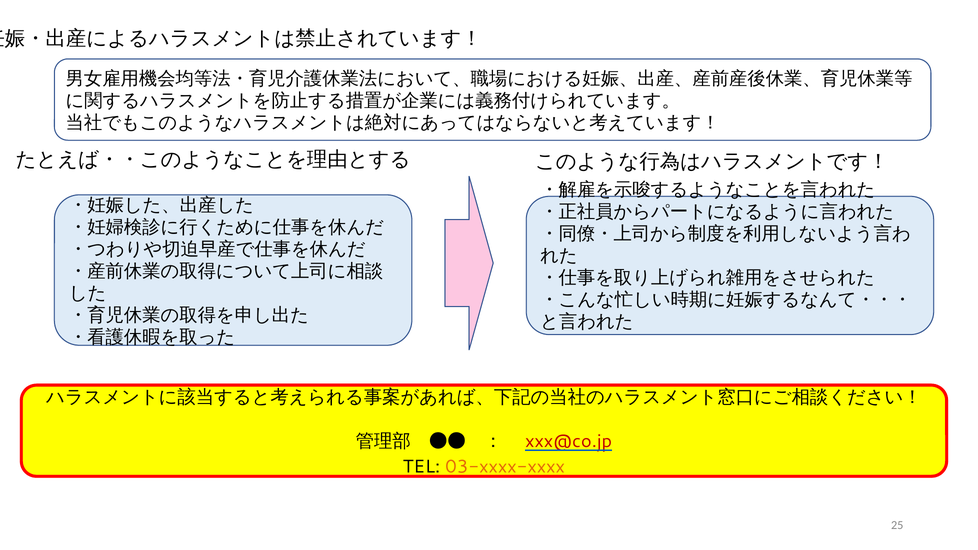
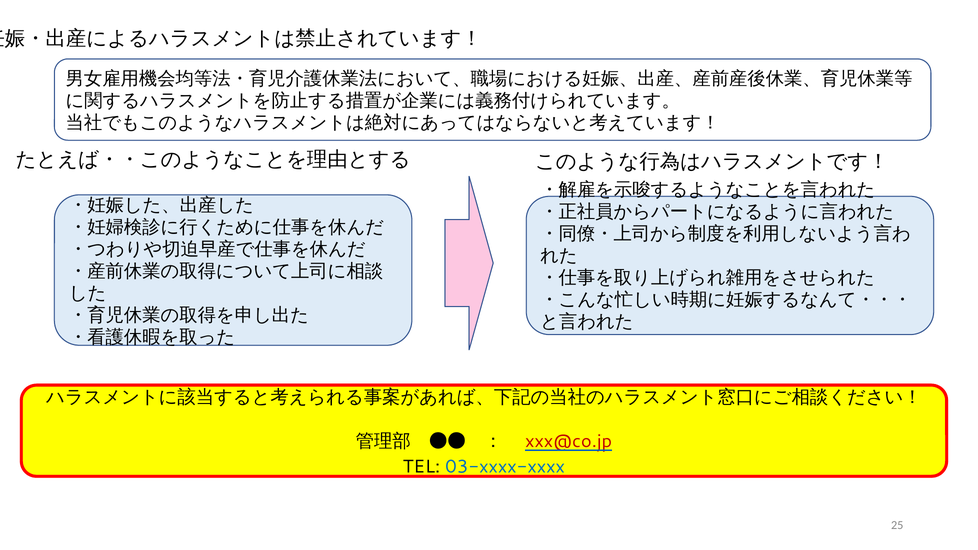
03-xxxx-xxxx colour: orange -> blue
